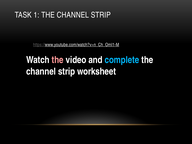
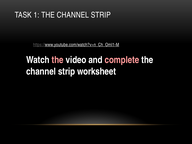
complete colour: light blue -> pink
